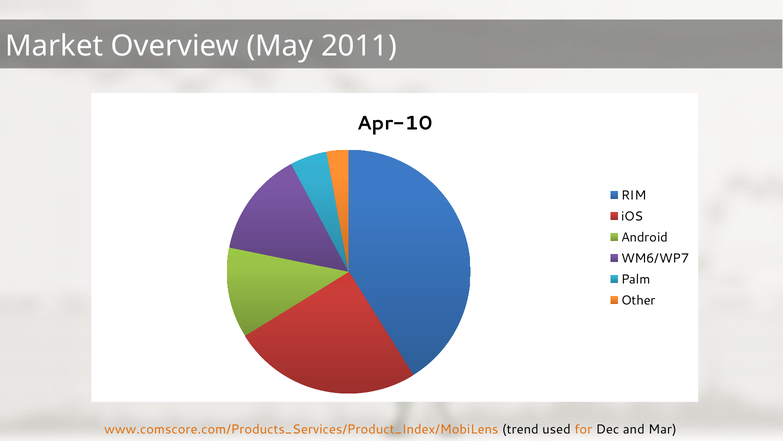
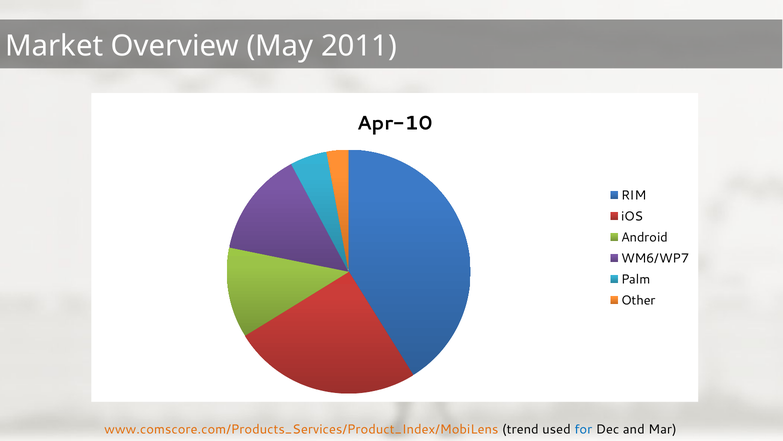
for colour: orange -> blue
